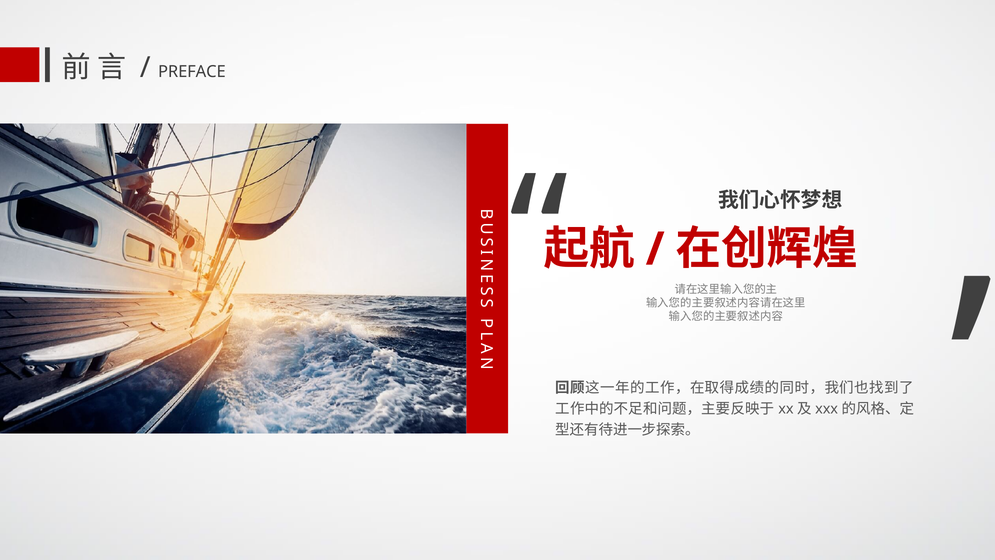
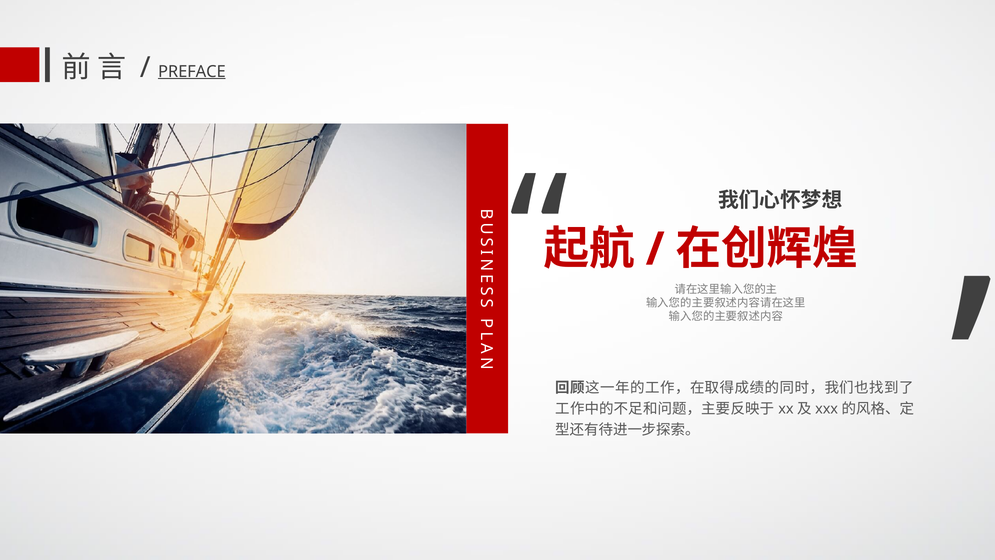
PREFACE underline: none -> present
